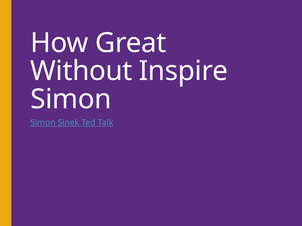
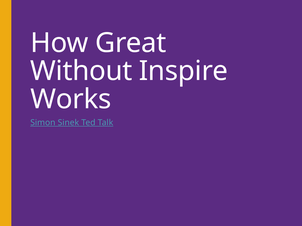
Simon at (71, 100): Simon -> Works
